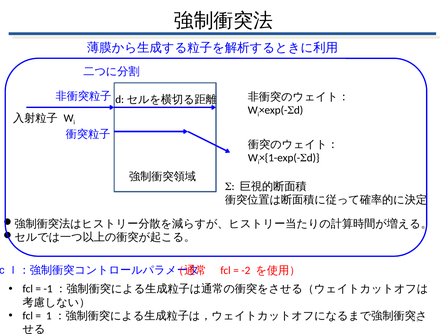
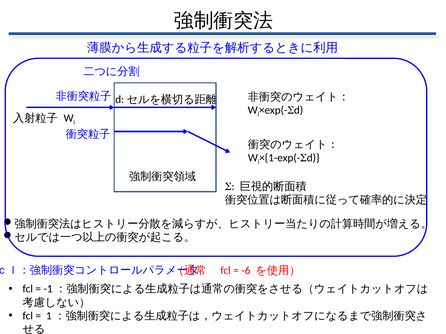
-2: -2 -> -6
